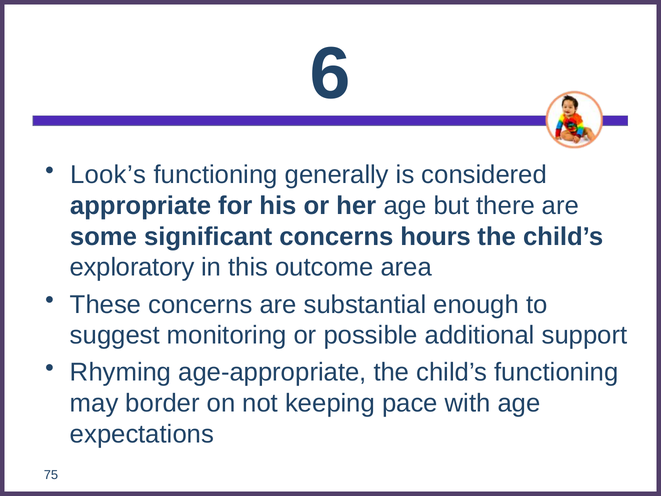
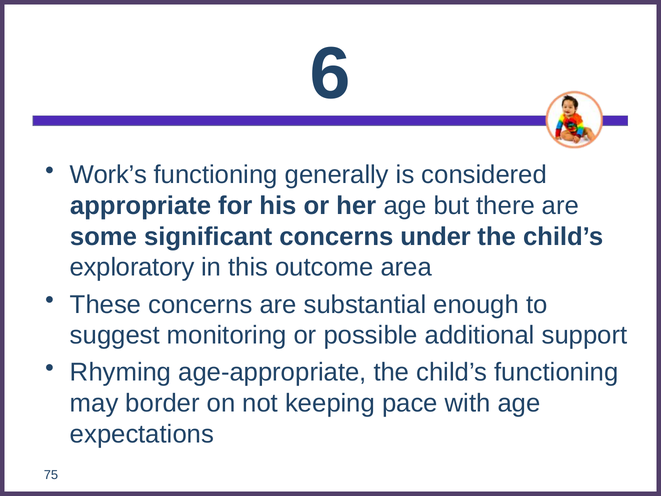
Look’s: Look’s -> Work’s
hours: hours -> under
